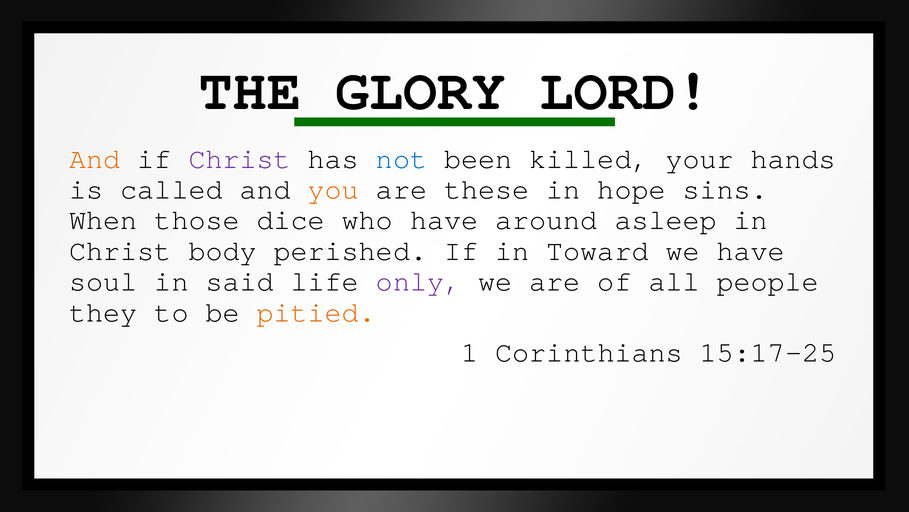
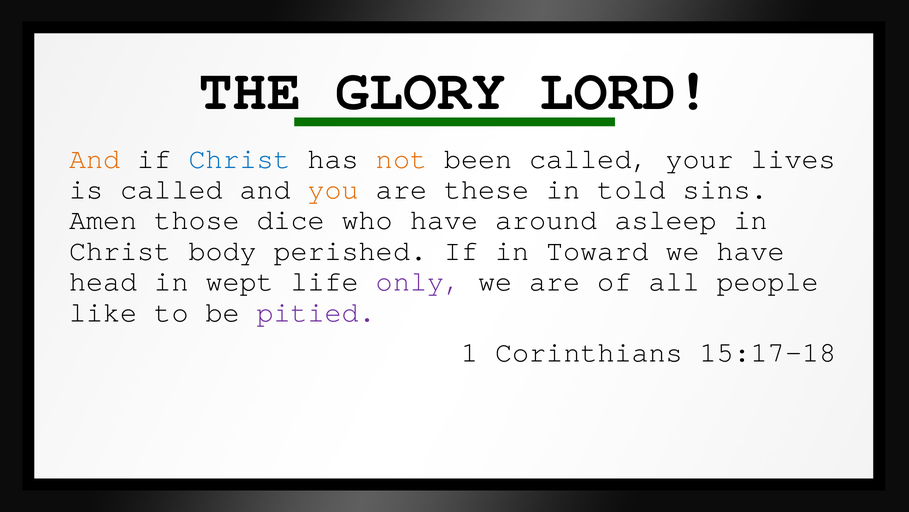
Christ at (240, 158) colour: purple -> blue
not colour: blue -> orange
been killed: killed -> called
hands: hands -> lives
hope: hope -> told
When: When -> Amen
soul: soul -> head
said: said -> wept
they: they -> like
pitied colour: orange -> purple
15:17-25: 15:17-25 -> 15:17-18
